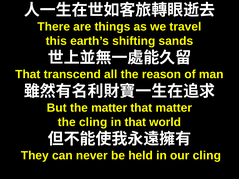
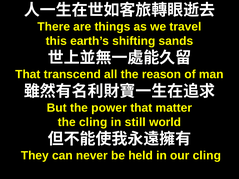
the matter: matter -> power
in that: that -> still
